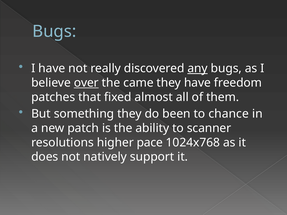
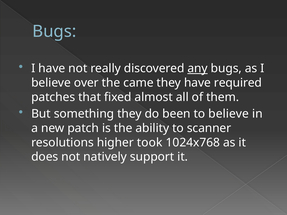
over underline: present -> none
freedom: freedom -> required
to chance: chance -> believe
pace: pace -> took
